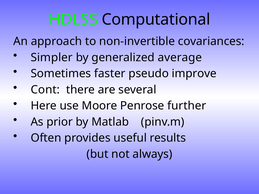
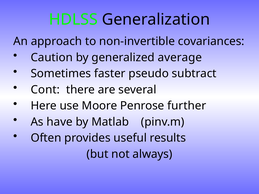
Computational: Computational -> Generalization
Simpler: Simpler -> Caution
improve: improve -> subtract
prior: prior -> have
